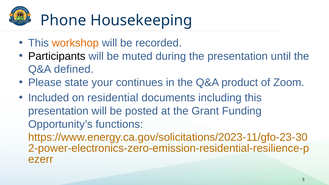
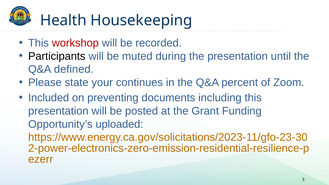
Phone: Phone -> Health
workshop colour: orange -> red
product: product -> percent
residential: residential -> preventing
functions: functions -> uploaded
